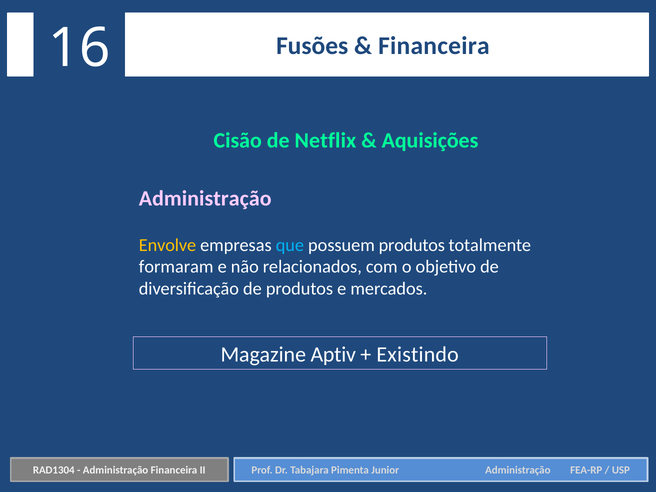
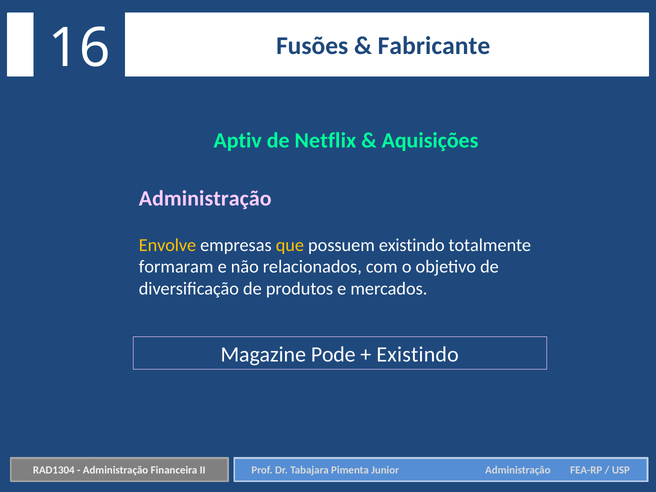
Financeira at (434, 46): Financeira -> Fabricante
Cisão: Cisão -> Aptiv
que colour: light blue -> yellow
possuem produtos: produtos -> existindo
Aptiv: Aptiv -> Pode
